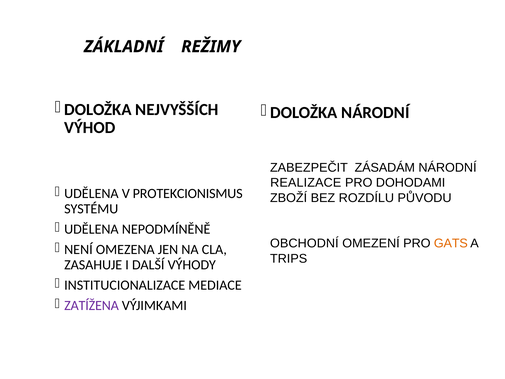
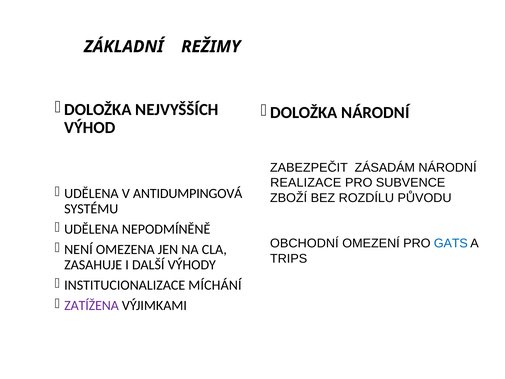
DOHODAMI: DOHODAMI -> SUBVENCE
PROTEKCIONISMUS: PROTEKCIONISMUS -> ANTIDUMPINGOVÁ
GATS colour: orange -> blue
MEDIACE: MEDIACE -> MÍCHÁNÍ
